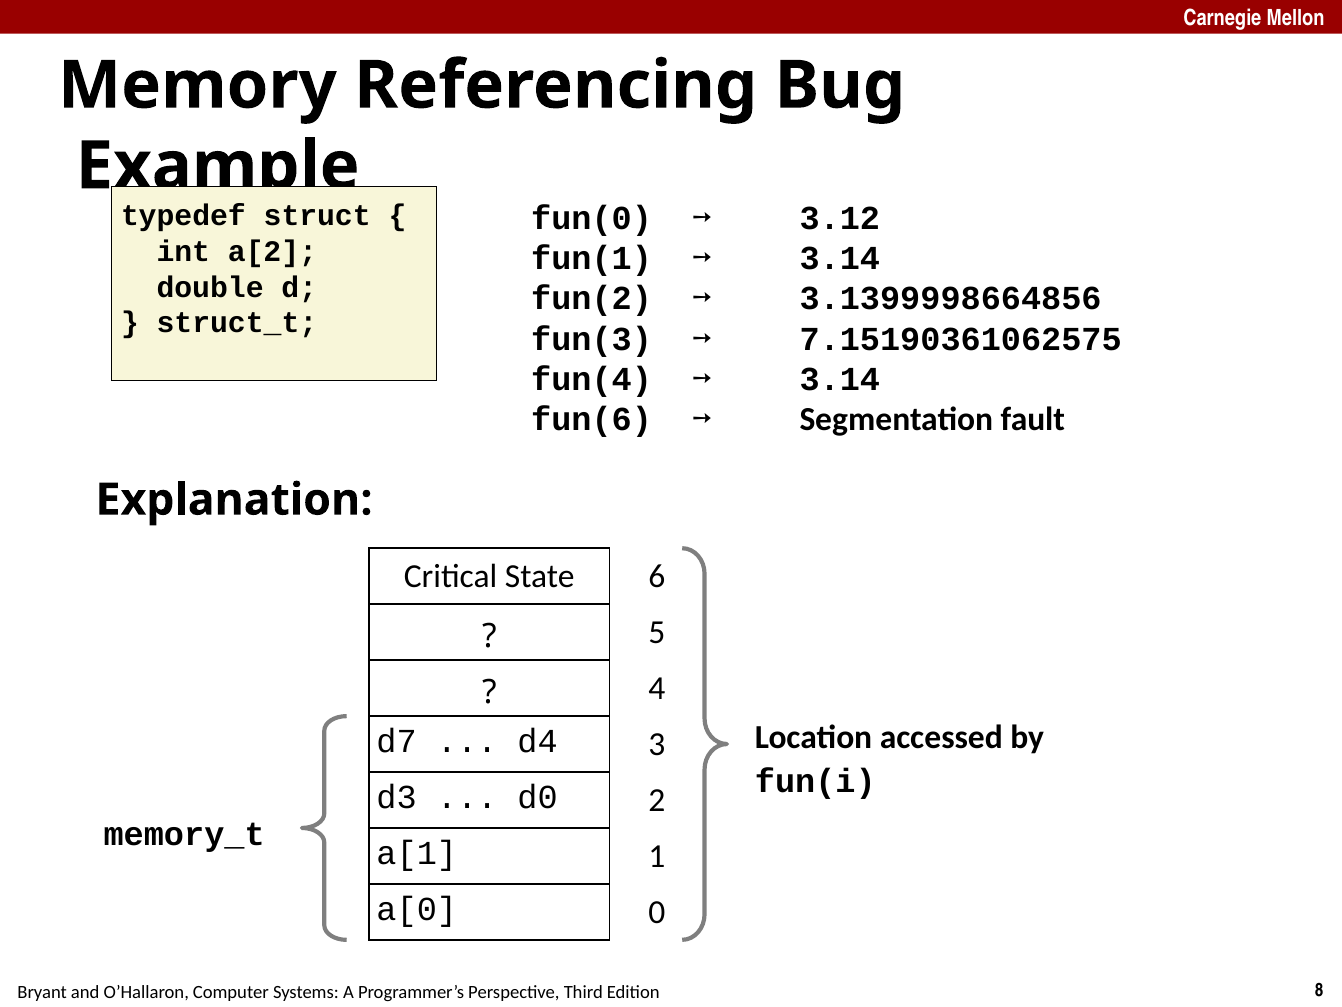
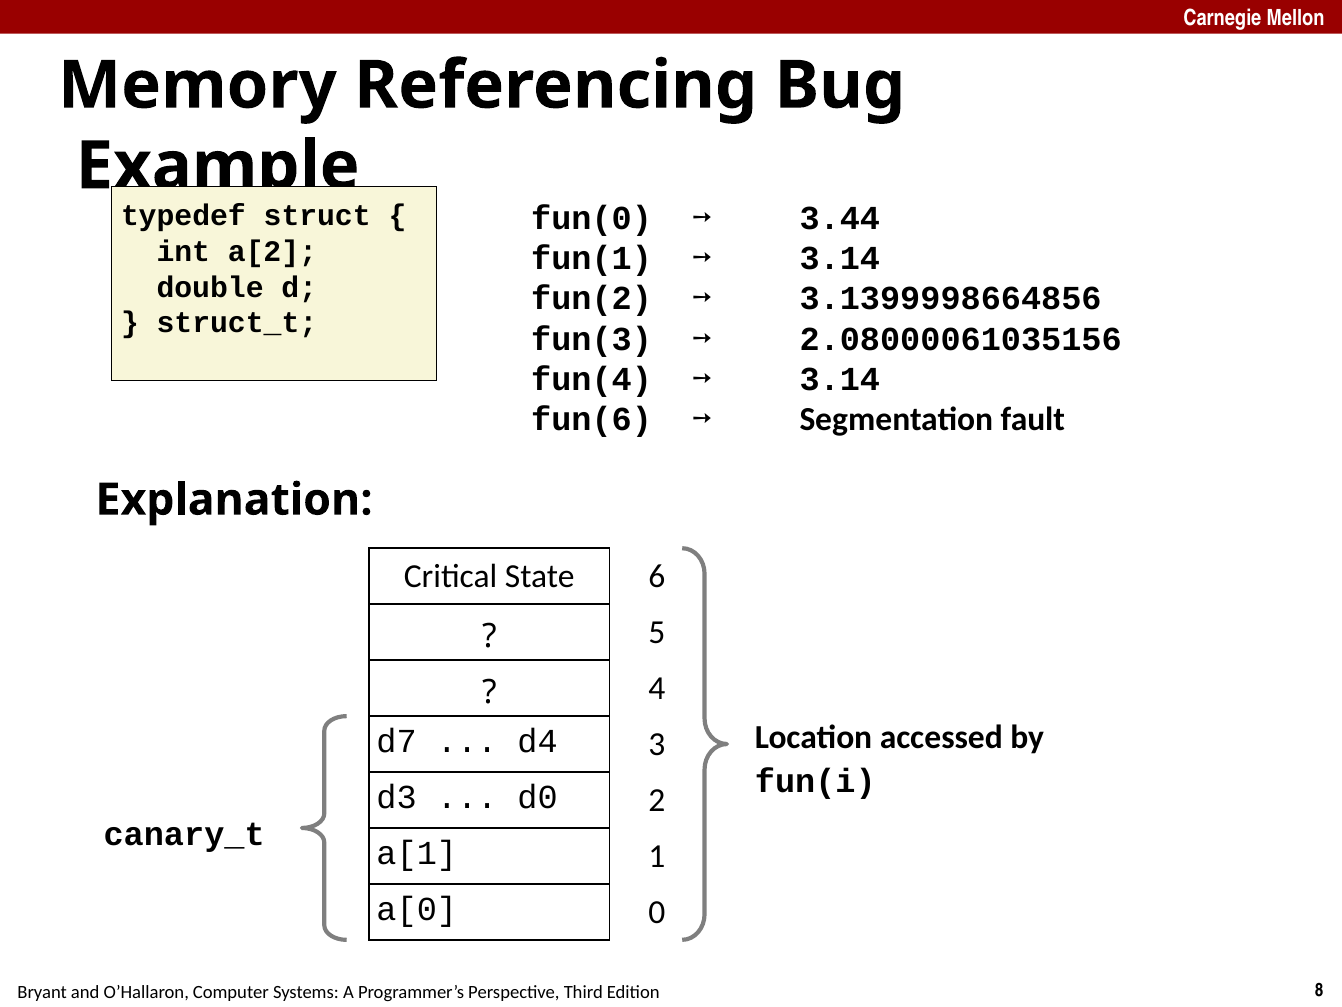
3.12: 3.12 -> 3.44
7.15190361062575: 7.15190361062575 -> 2.08000061035156
memory_t: memory_t -> canary_t
